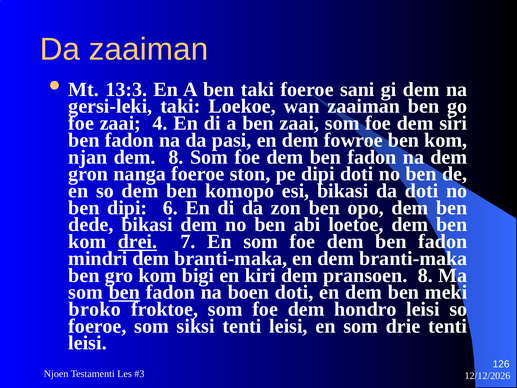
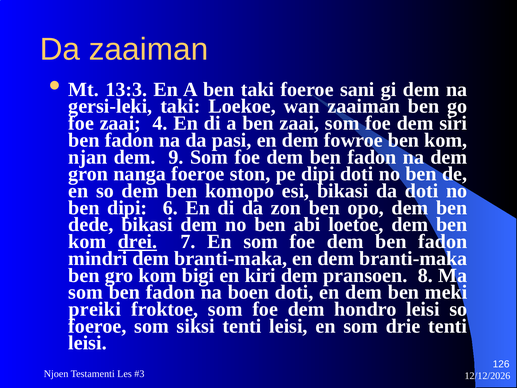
dem 8: 8 -> 9
ben at (124, 292) underline: present -> none
broko: broko -> preiki
